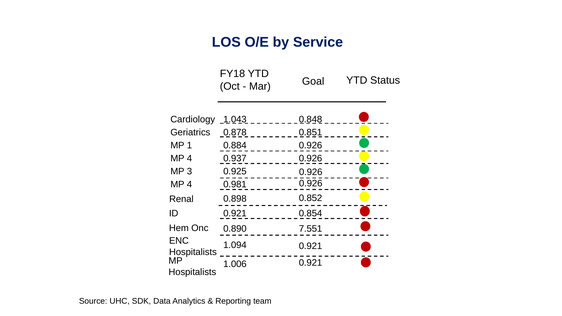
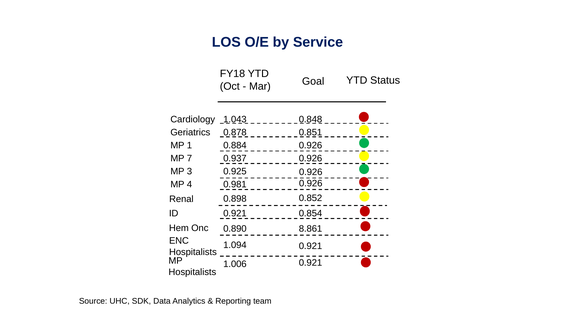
4 at (189, 159): 4 -> 7
7.551: 7.551 -> 8.861
